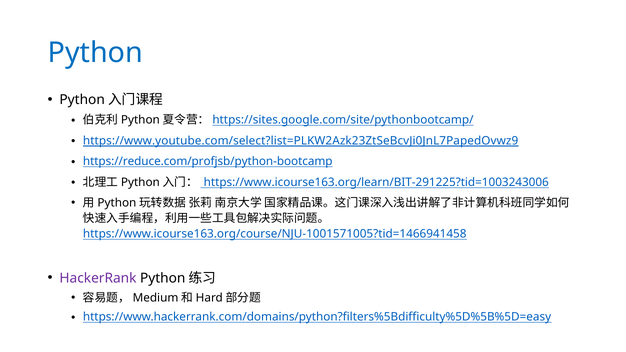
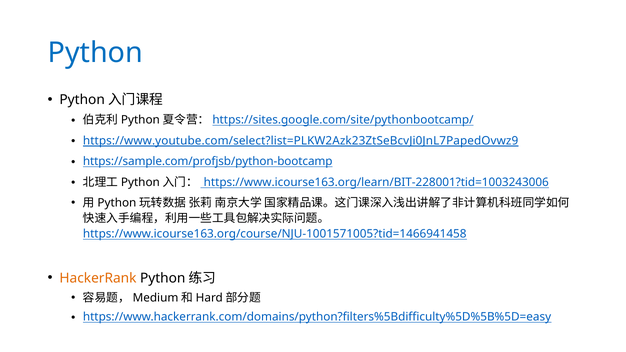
https://reduce.com/profjsb/python-bootcamp: https://reduce.com/profjsb/python-bootcamp -> https://sample.com/profjsb/python-bootcamp
https://www.icourse163.org/learn/BIT-291225?tid=1003243006: https://www.icourse163.org/learn/BIT-291225?tid=1003243006 -> https://www.icourse163.org/learn/BIT-228001?tid=1003243006
HackerRank colour: purple -> orange
